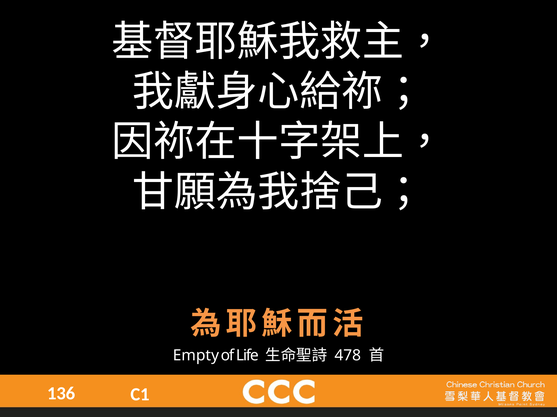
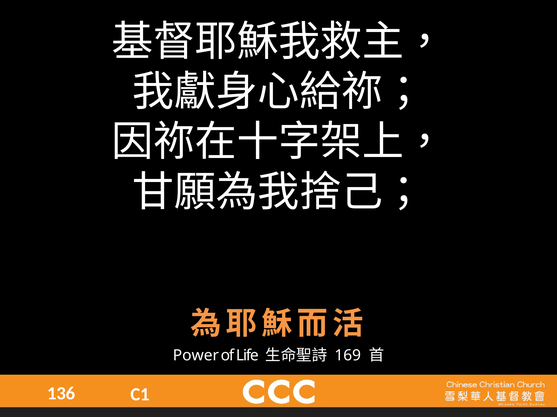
Empty: Empty -> Power
478: 478 -> 169
